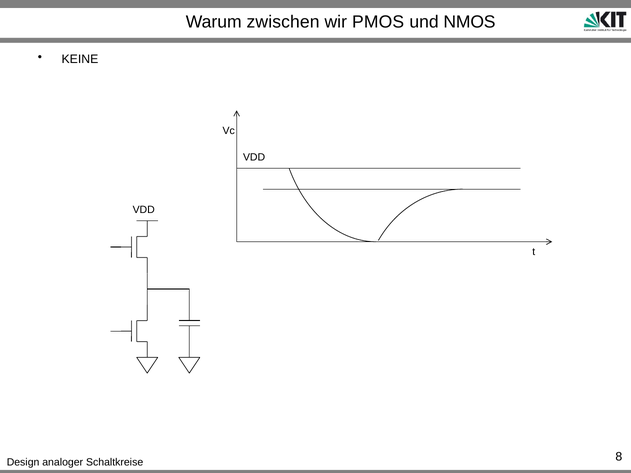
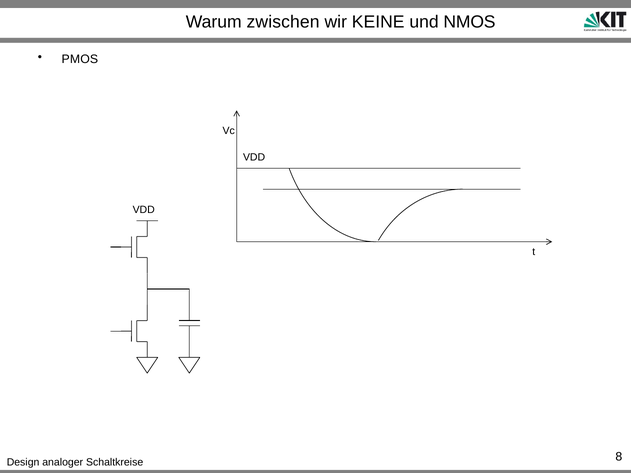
PMOS: PMOS -> KEINE
KEINE: KEINE -> PMOS
